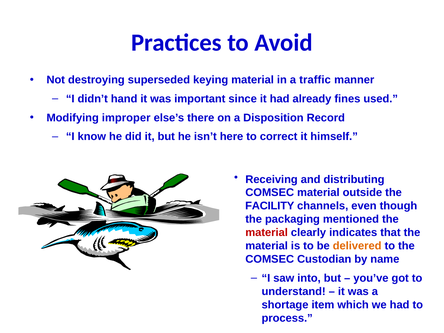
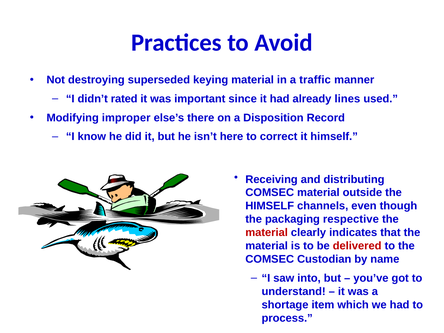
hand: hand -> rated
fines: fines -> lines
FACILITY at (270, 206): FACILITY -> HIMSELF
mentioned: mentioned -> respective
delivered colour: orange -> red
